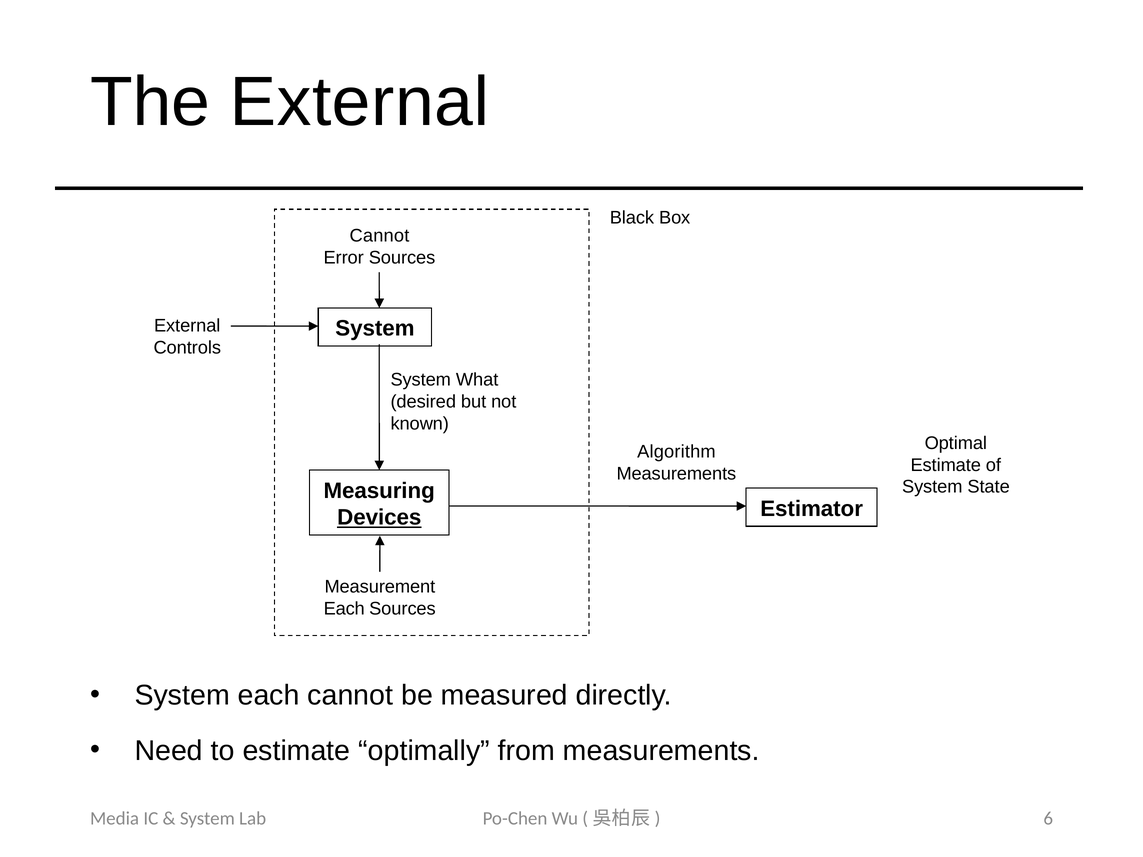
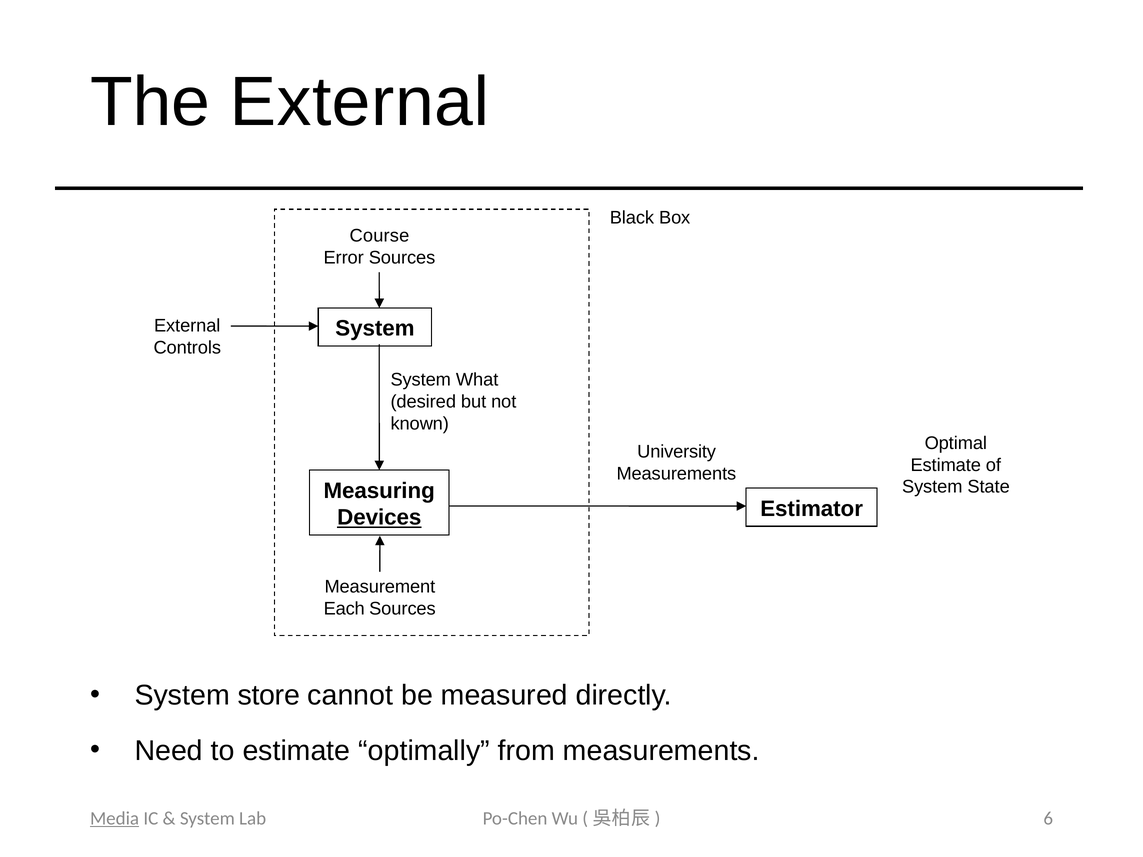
Cannot at (379, 236): Cannot -> Course
Algorithm: Algorithm -> University
System each: each -> store
Media underline: none -> present
